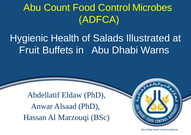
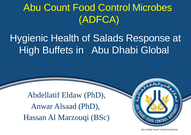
Illustrated: Illustrated -> Response
Fruit: Fruit -> High
Warns: Warns -> Global
